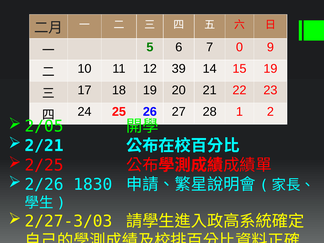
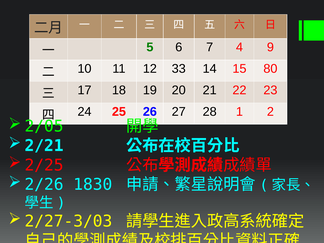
0: 0 -> 4
39: 39 -> 33
15 19: 19 -> 80
